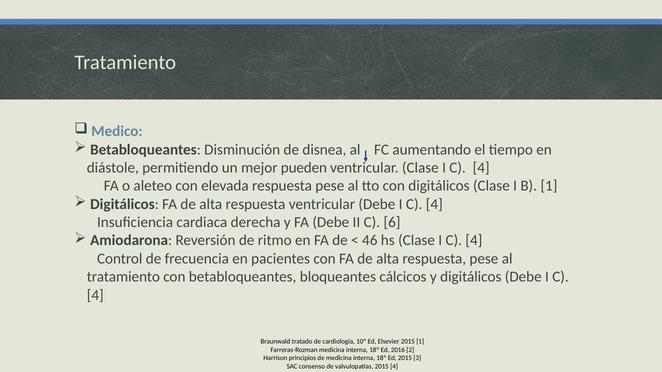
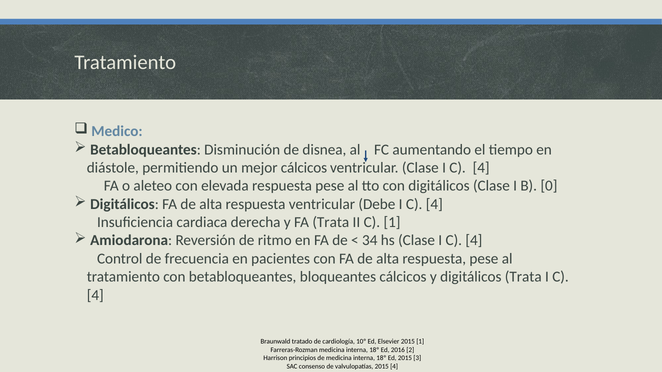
mejor pueden: pueden -> cálcicos
B 1: 1 -> 0
FA Debe: Debe -> Trata
C 6: 6 -> 1
46: 46 -> 34
digitálicos Debe: Debe -> Trata
